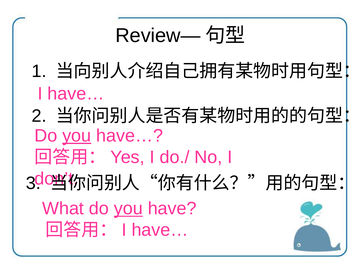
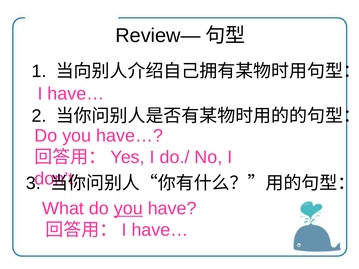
you at (77, 136) underline: present -> none
